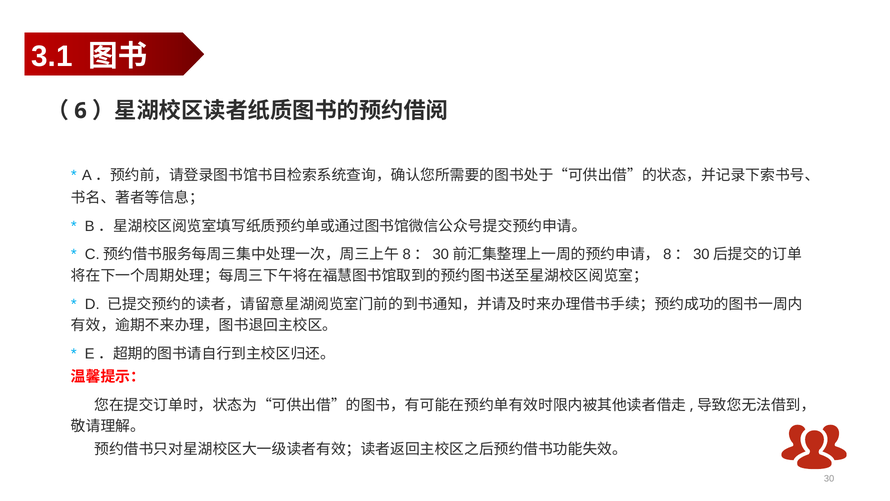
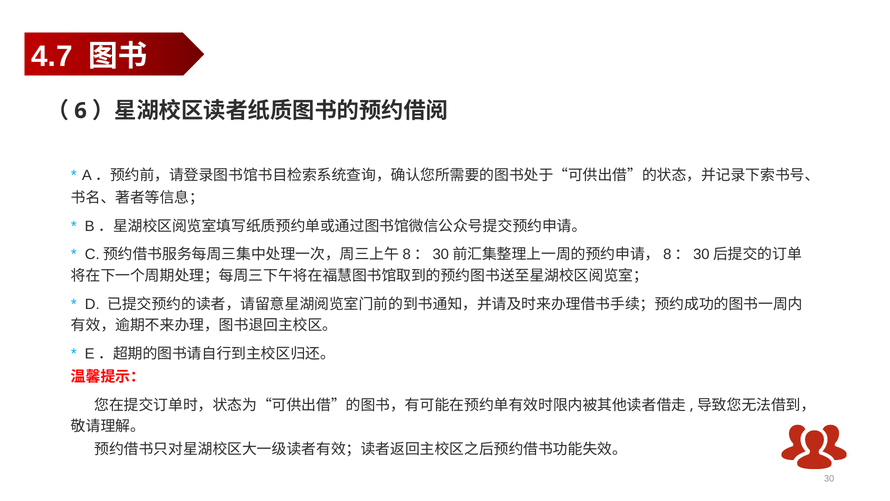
3.1: 3.1 -> 4.7
